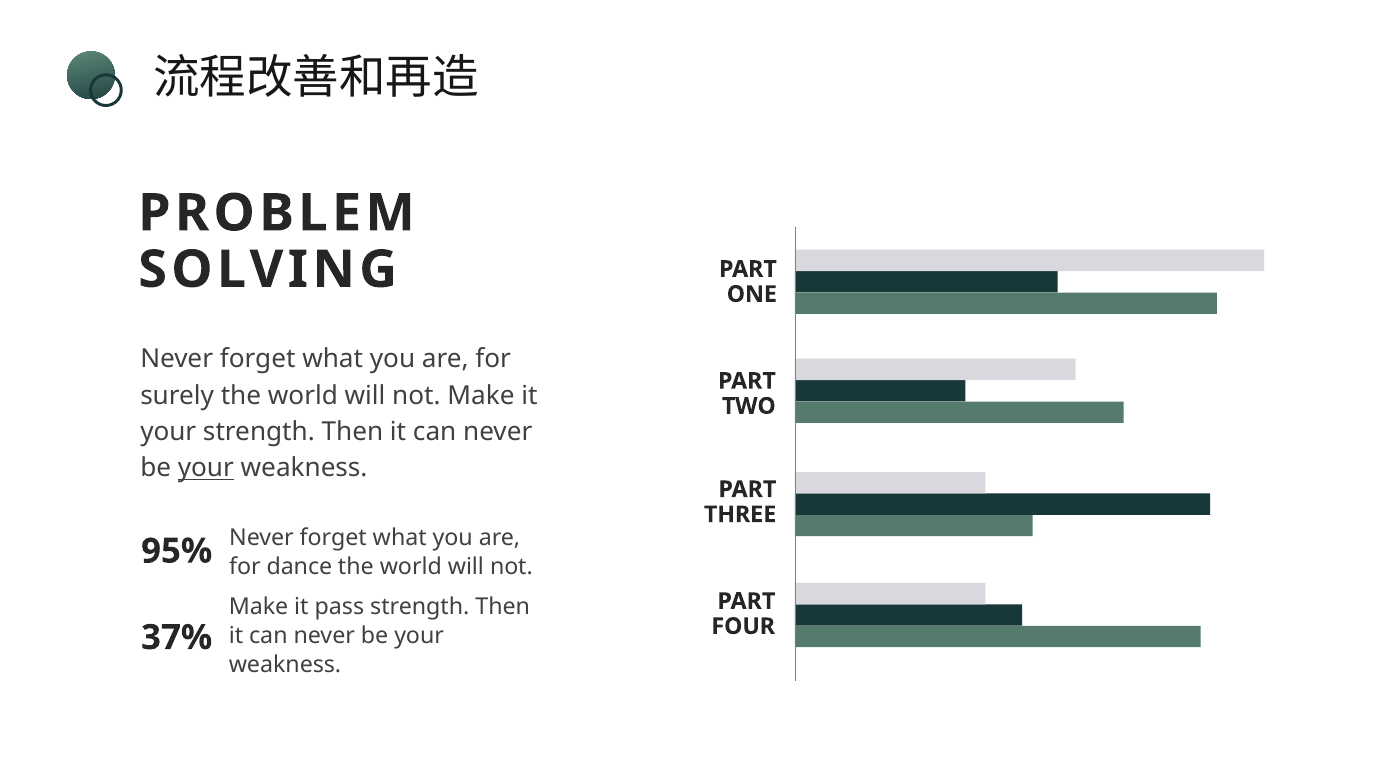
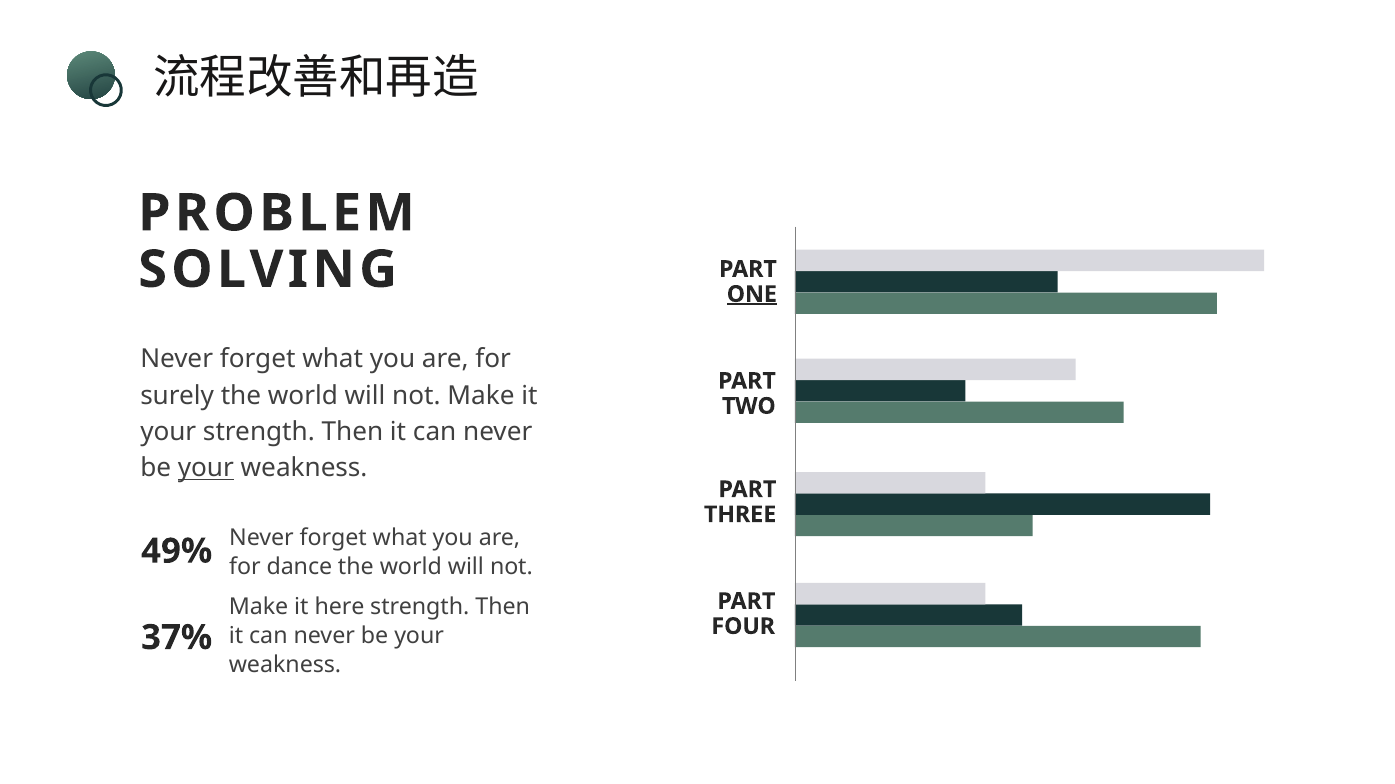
ONE underline: none -> present
95%: 95% -> 49%
pass: pass -> here
